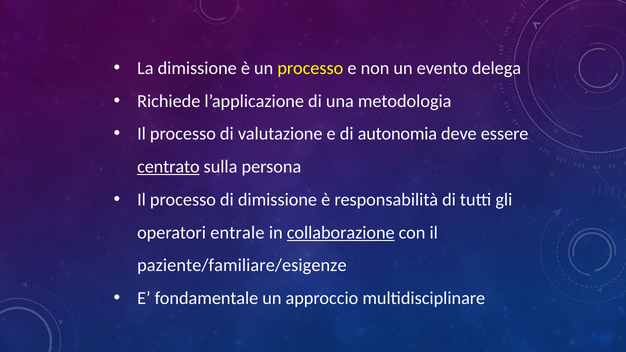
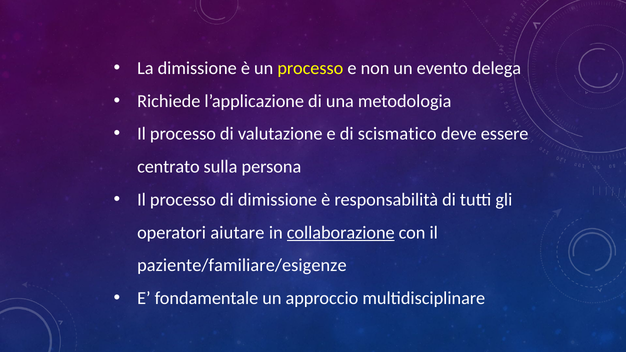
autonomia: autonomia -> scismatico
centrato underline: present -> none
entrale: entrale -> aiutare
